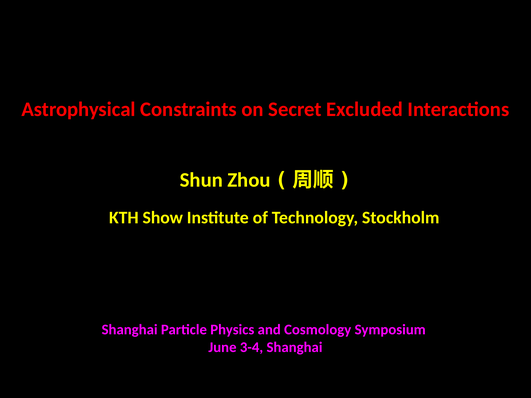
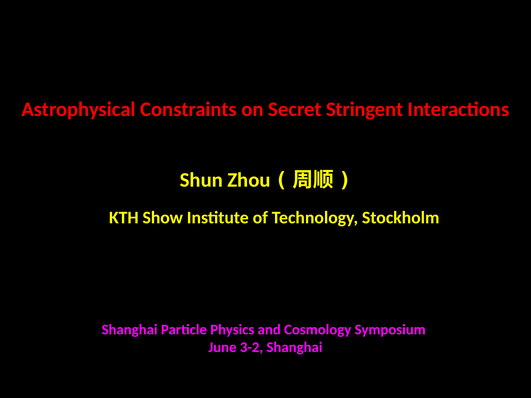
Excluded: Excluded -> Stringent
3-4: 3-4 -> 3-2
